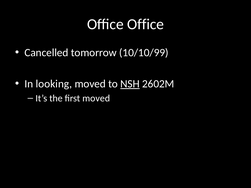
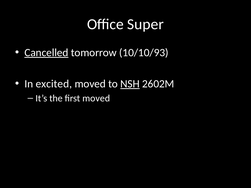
Office Office: Office -> Super
Cancelled underline: none -> present
10/10/99: 10/10/99 -> 10/10/93
looking: looking -> excited
